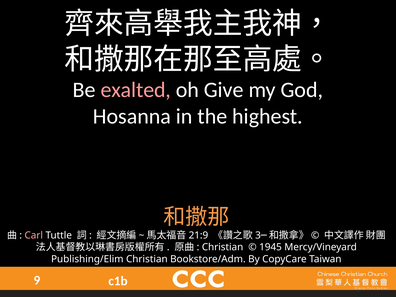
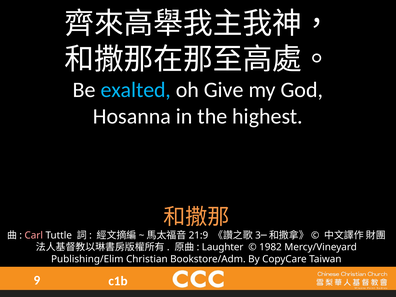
exalted colour: pink -> light blue
Christian at (223, 247): Christian -> Laughter
1945: 1945 -> 1982
